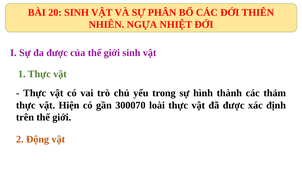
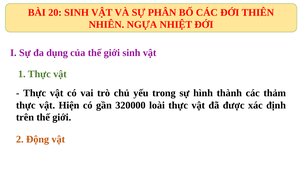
đa được: được -> dụng
300070: 300070 -> 320000
